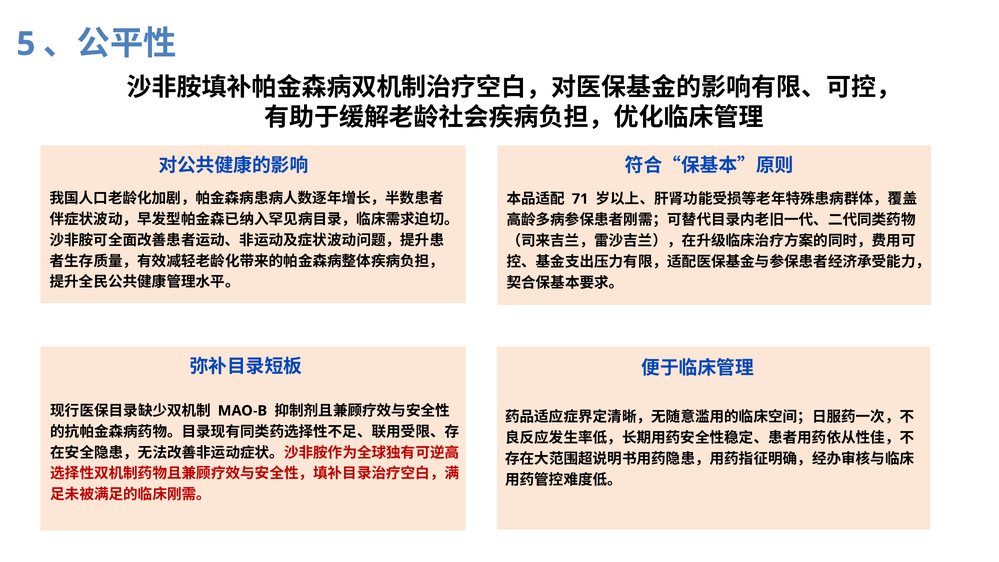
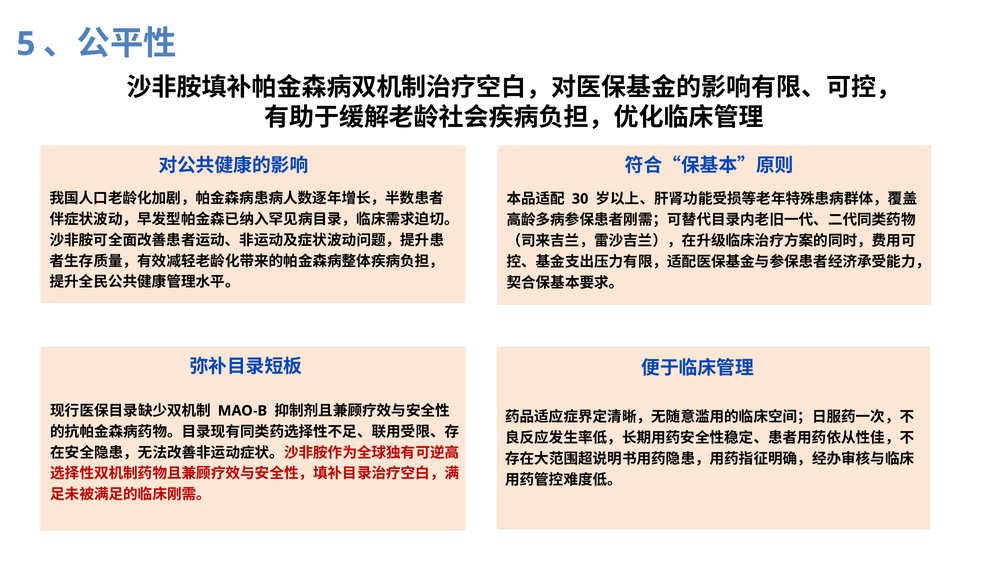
71: 71 -> 30
